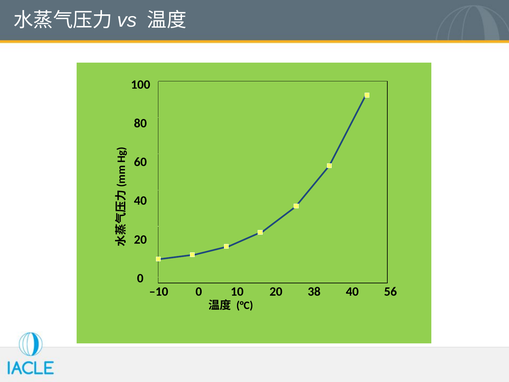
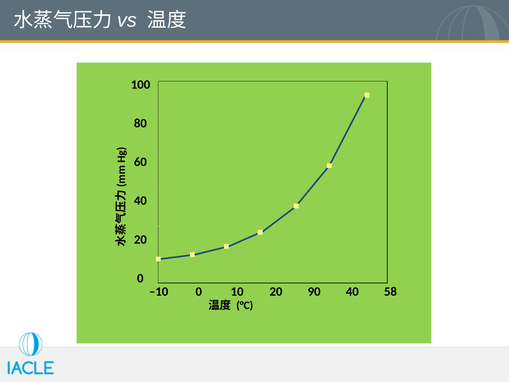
38: 38 -> 90
56: 56 -> 58
